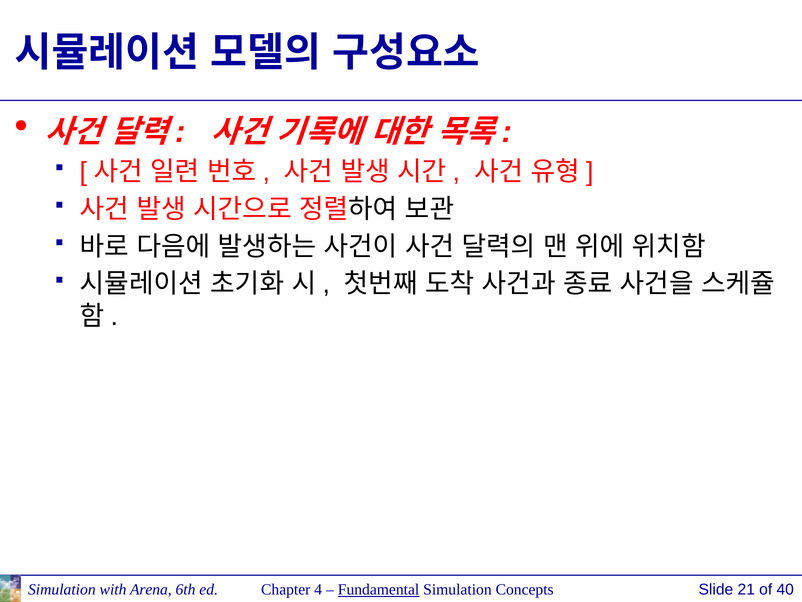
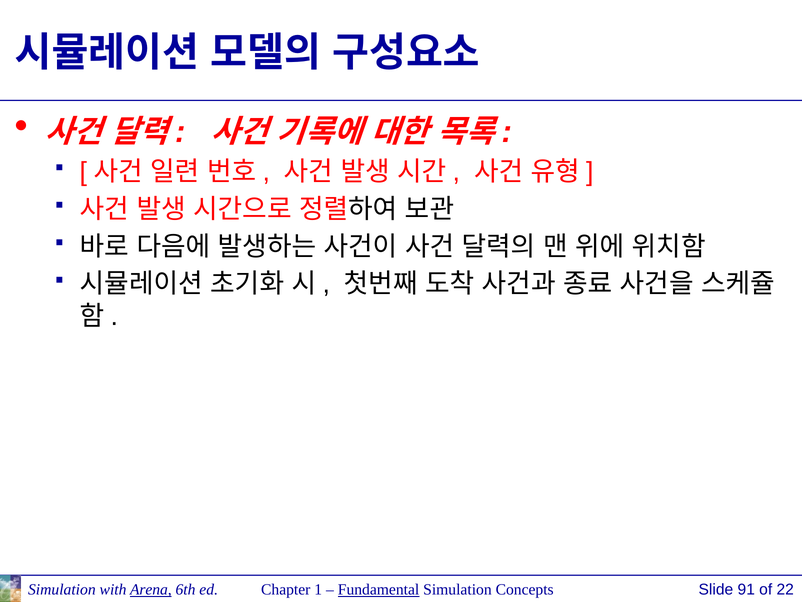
21: 21 -> 91
40: 40 -> 22
Arena underline: none -> present
4: 4 -> 1
